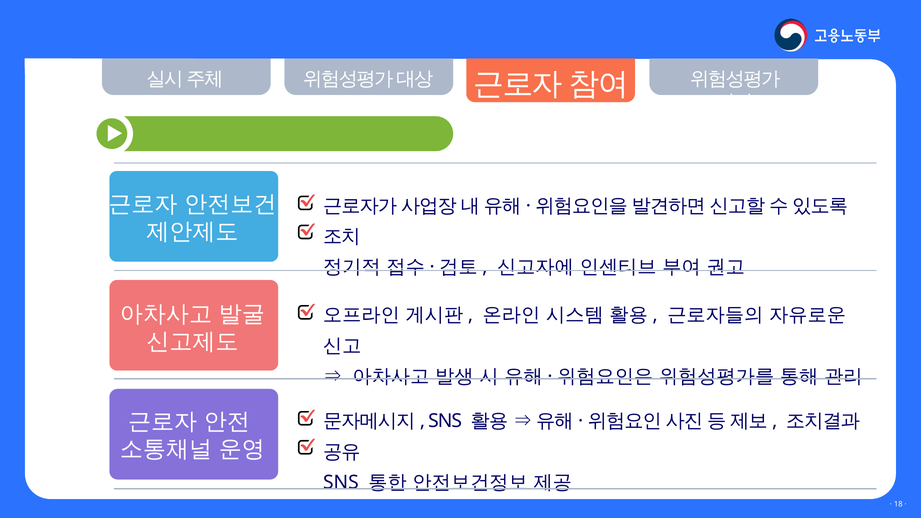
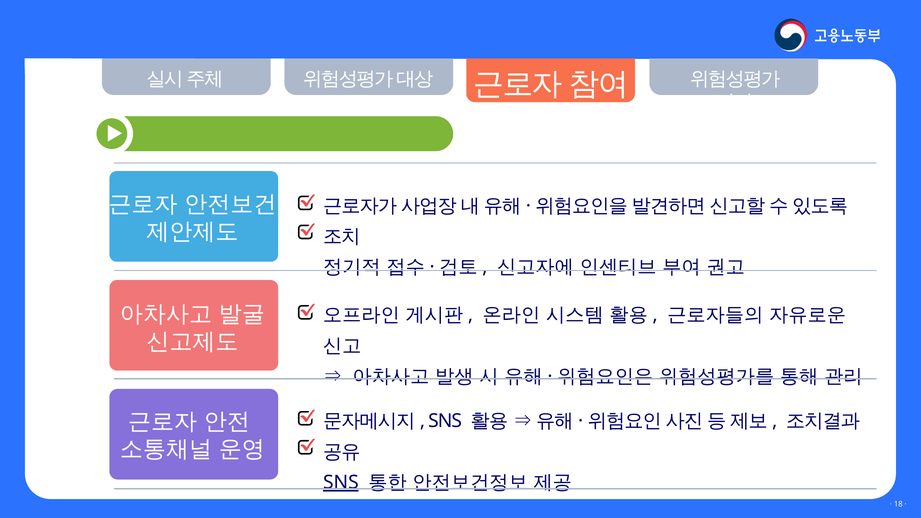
SNS at (341, 482) underline: none -> present
